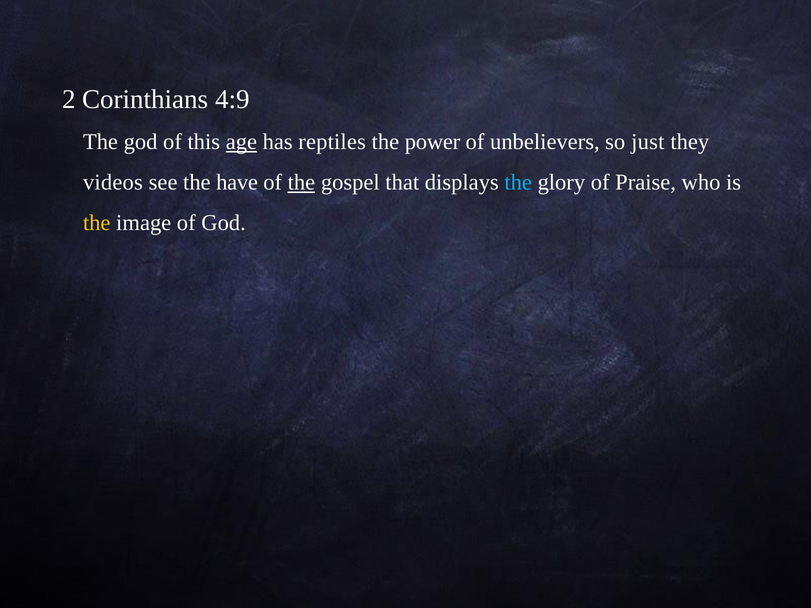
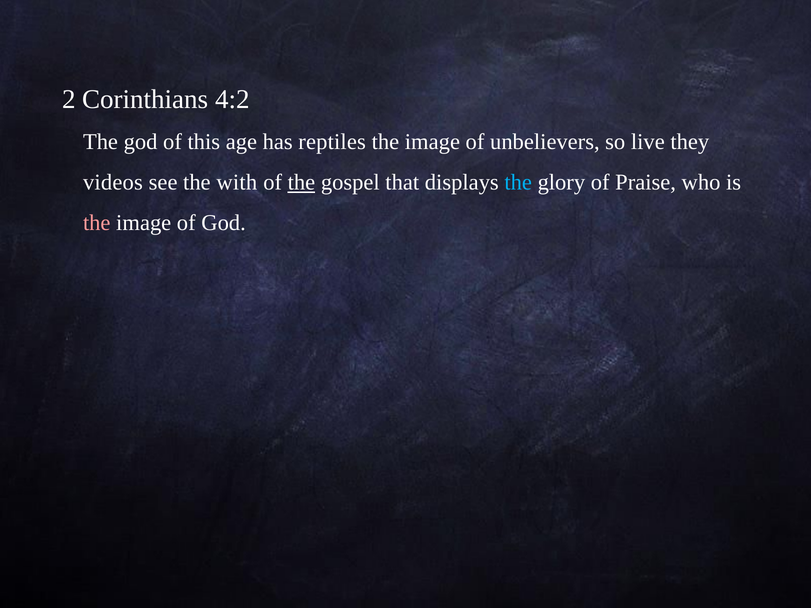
4:9: 4:9 -> 4:2
age underline: present -> none
power at (433, 142): power -> image
just: just -> live
have: have -> with
the at (97, 223) colour: yellow -> pink
